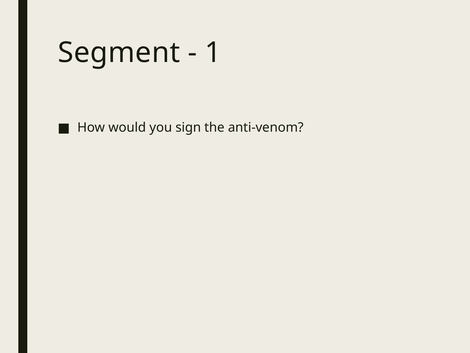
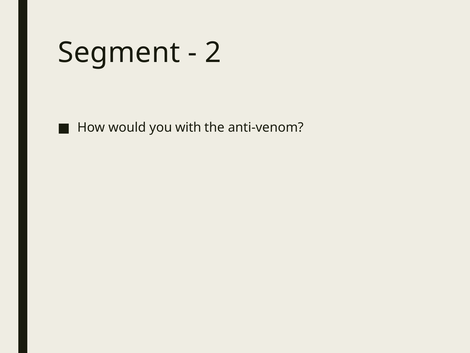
1: 1 -> 2
sign: sign -> with
